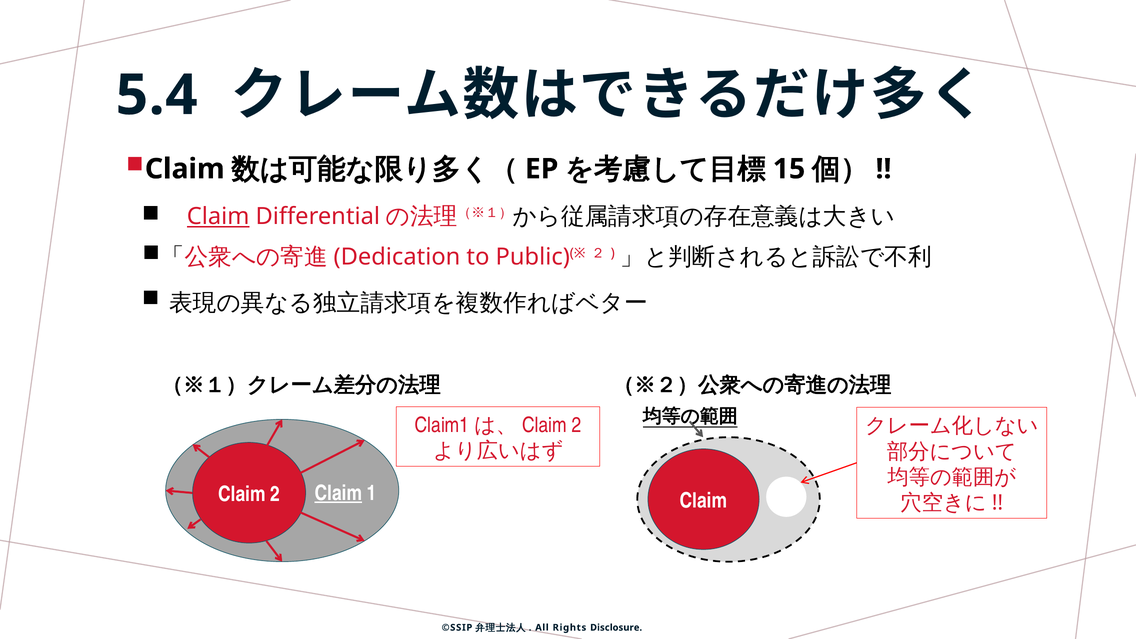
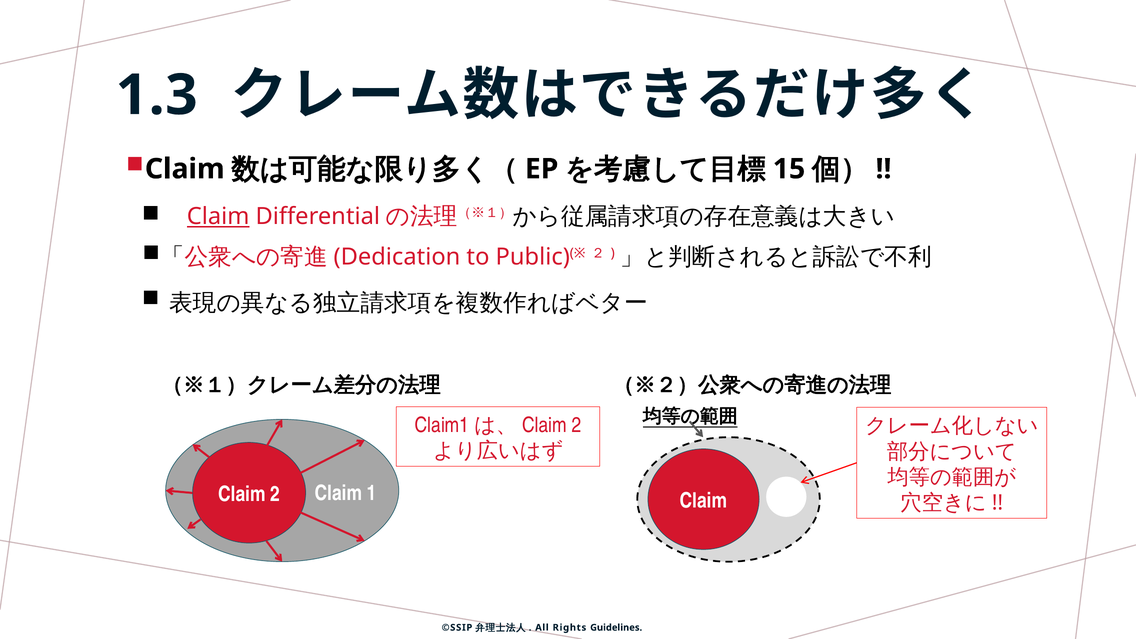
5.4: 5.4 -> 1.3
Claim at (338, 493) underline: present -> none
Disclosure: Disclosure -> Guidelines
